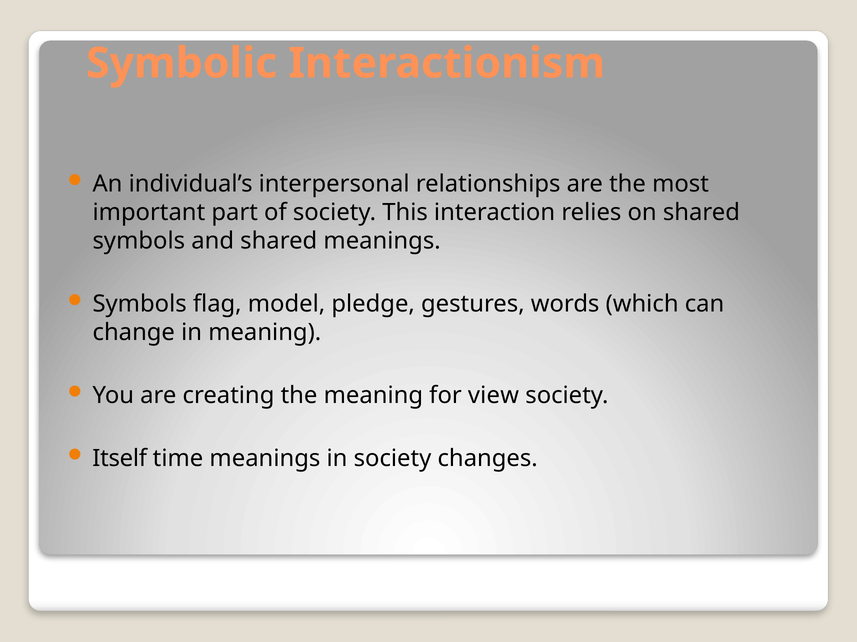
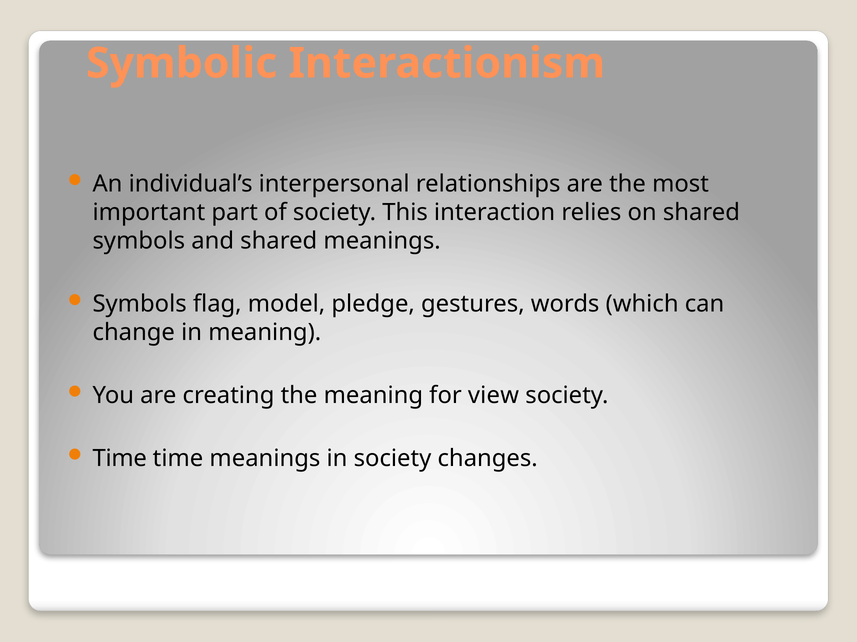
Itself at (120, 459): Itself -> Time
